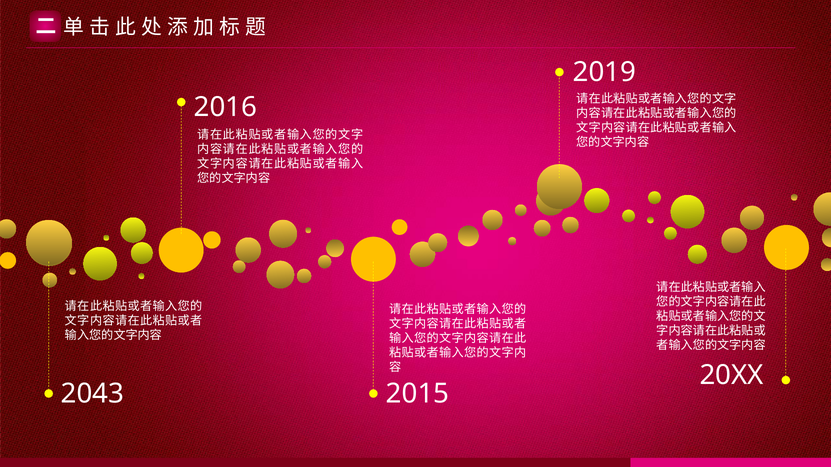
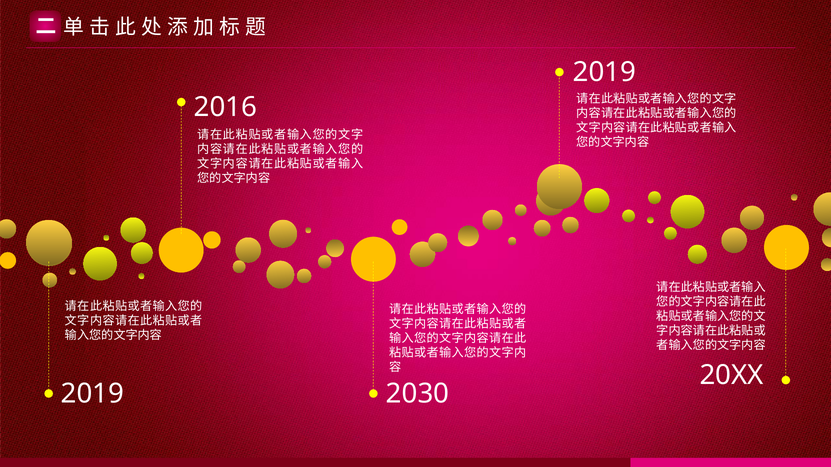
2043 at (92, 394): 2043 -> 2019
2015: 2015 -> 2030
